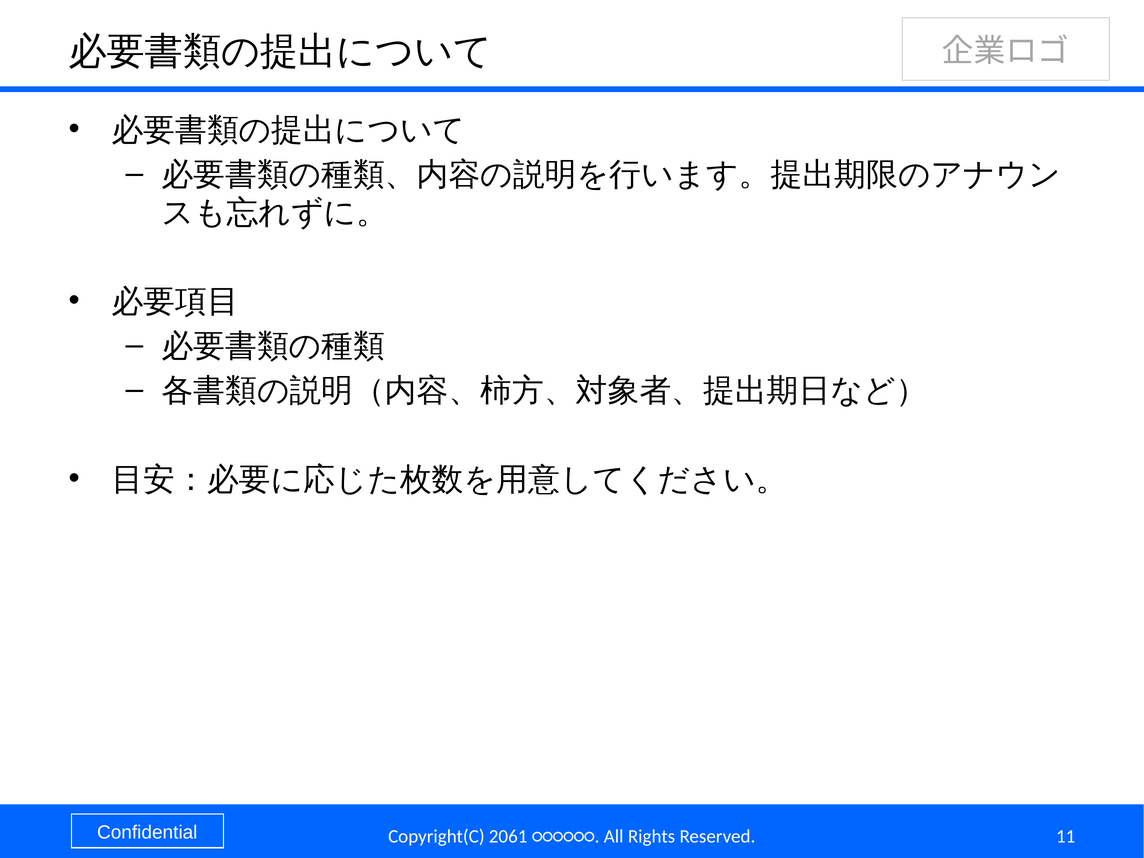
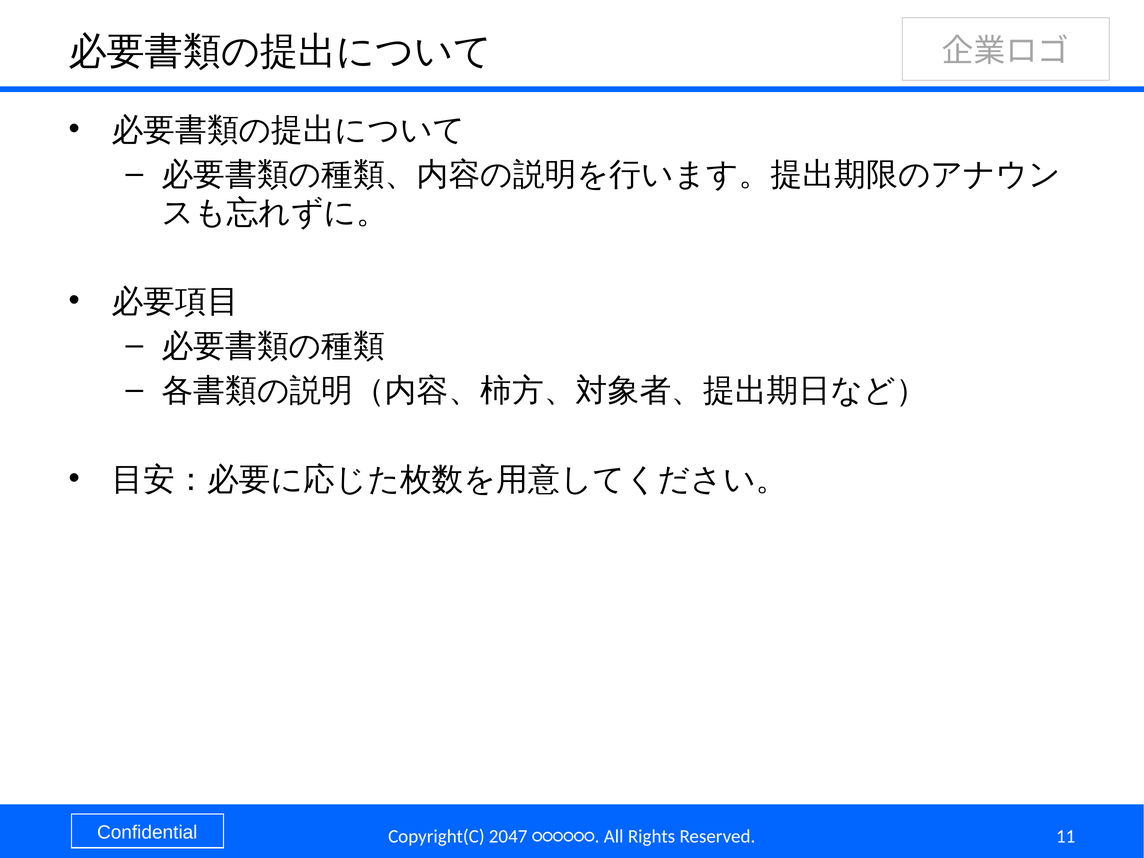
2061: 2061 -> 2047
